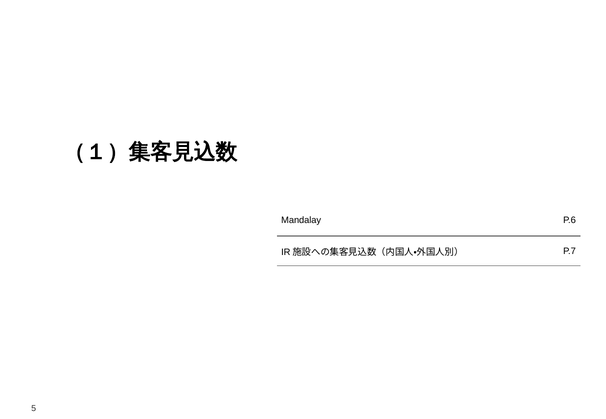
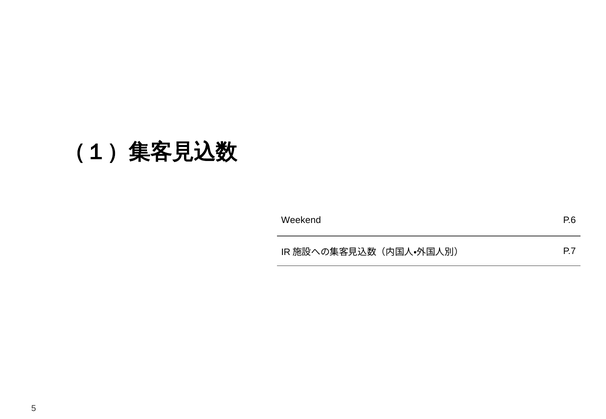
Mandalay: Mandalay -> Weekend
